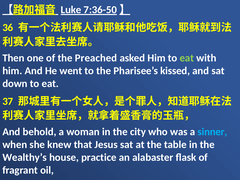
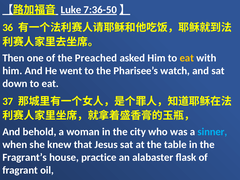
eat at (187, 58) colour: light green -> yellow
kissed: kissed -> watch
Wealthy’s: Wealthy’s -> Fragrant’s
